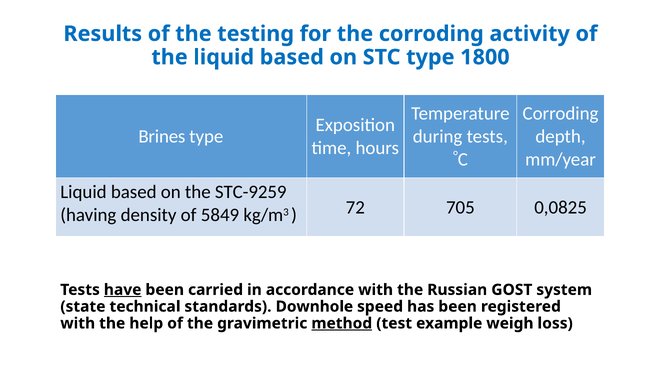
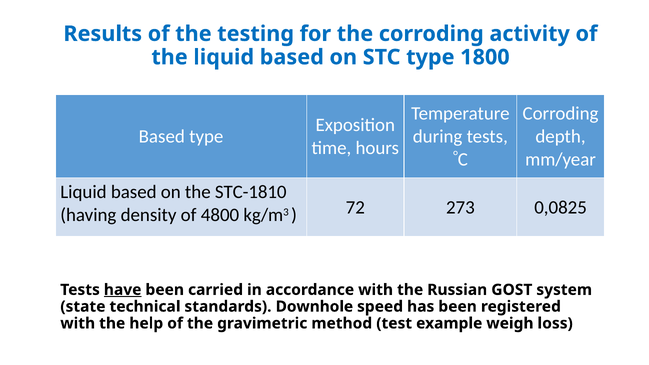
Brines at (162, 136): Brines -> Based
STC-9259: STC-9259 -> STC-1810
5849: 5849 -> 4800
705: 705 -> 273
method underline: present -> none
